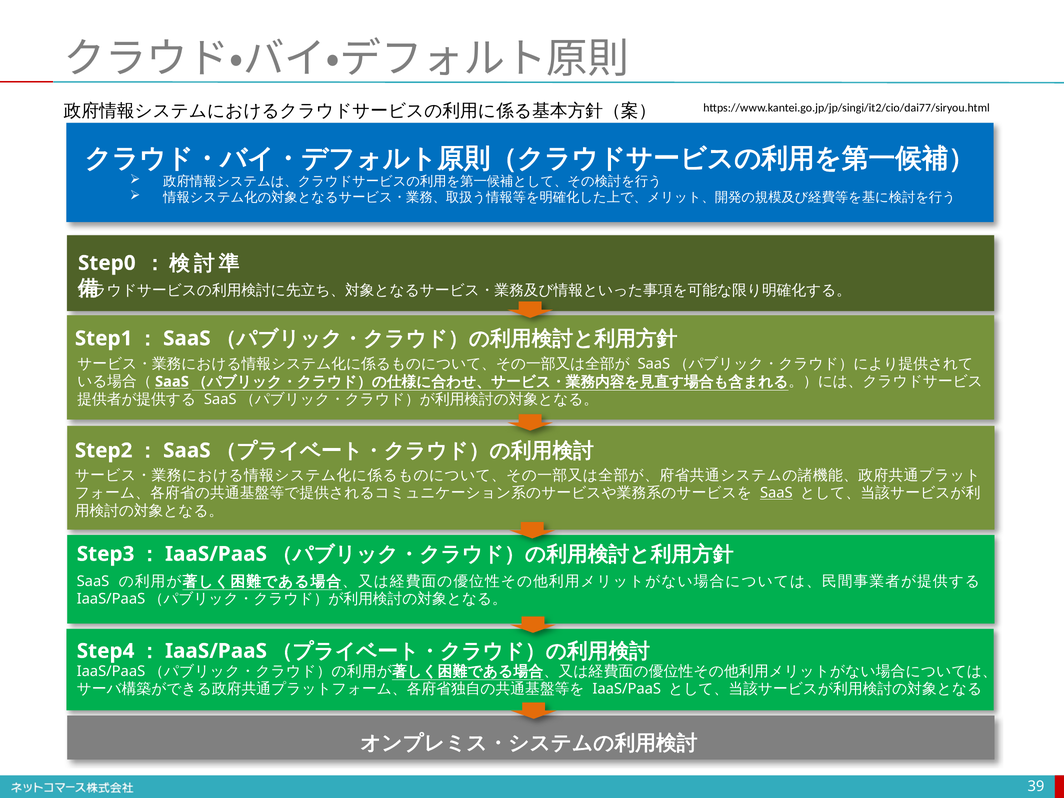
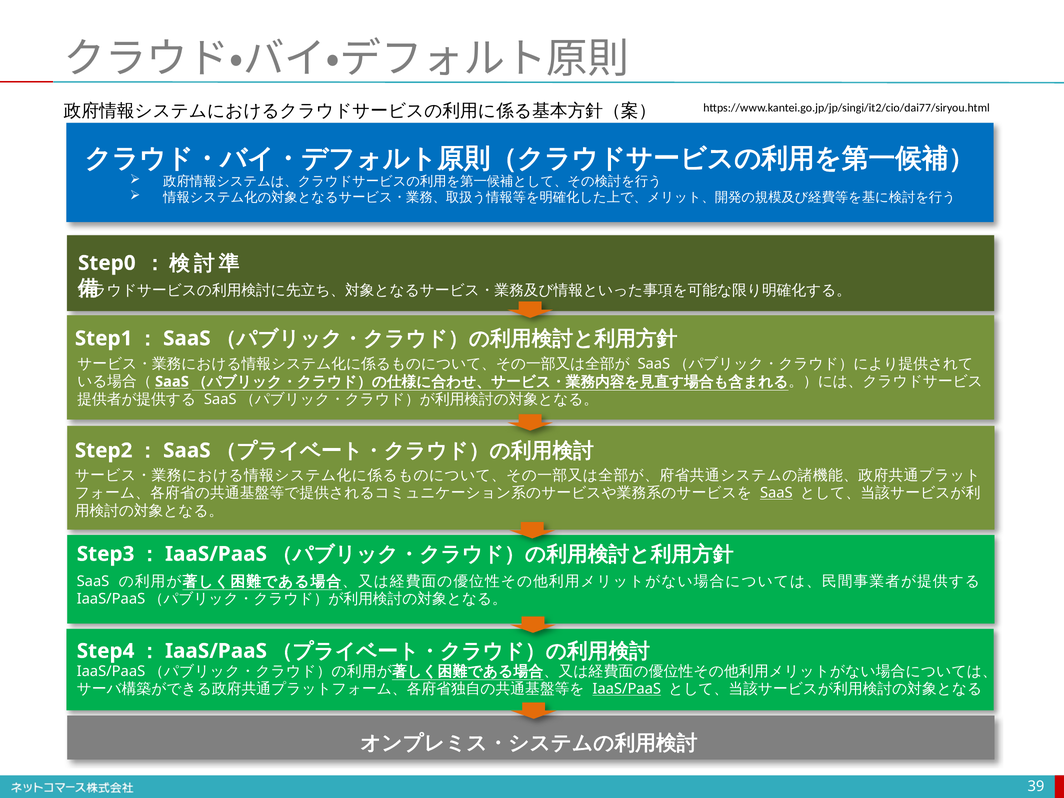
IaaS/PaaS at (627, 689) underline: none -> present
